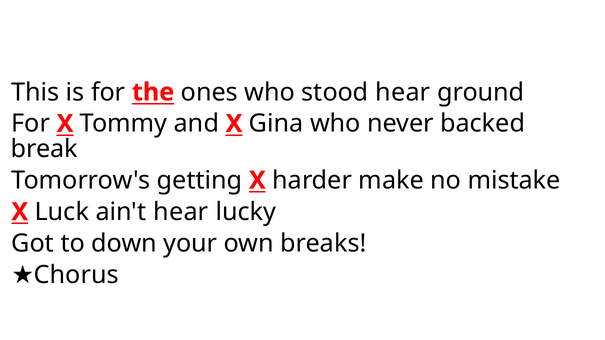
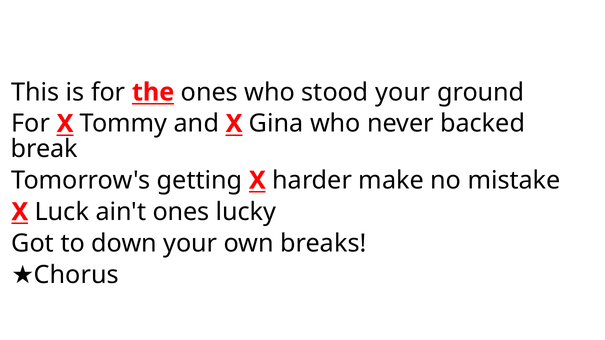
stood hear: hear -> your
ain't hear: hear -> ones
